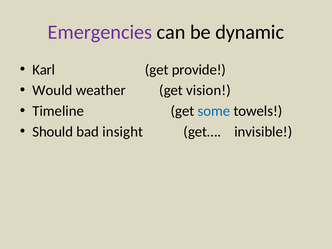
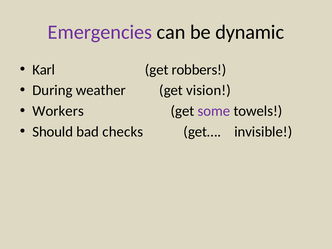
provide: provide -> robbers
Would: Would -> During
Timeline: Timeline -> Workers
some colour: blue -> purple
insight: insight -> checks
